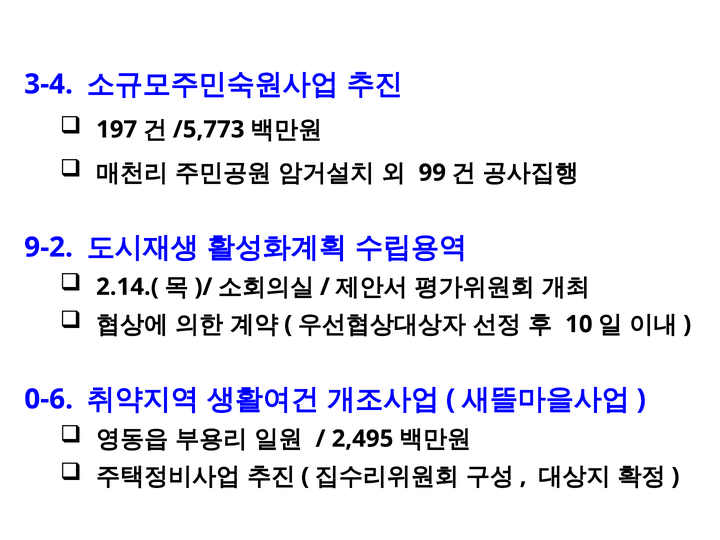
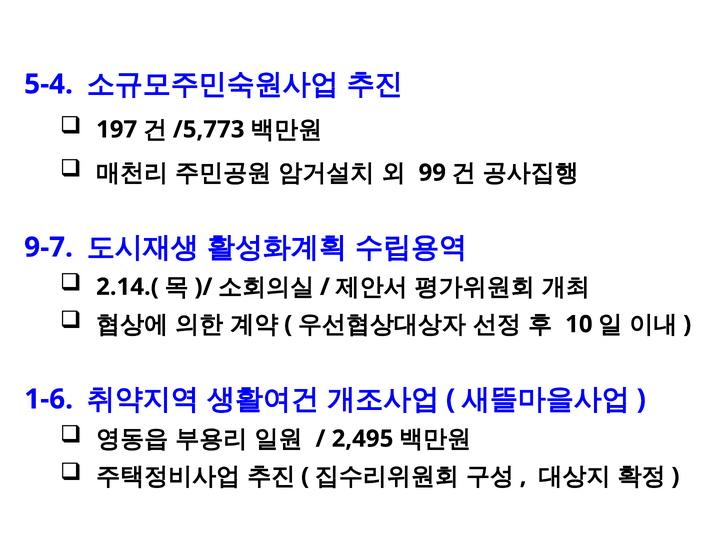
3-4: 3-4 -> 5-4
9-2: 9-2 -> 9-7
0-6: 0-6 -> 1-6
